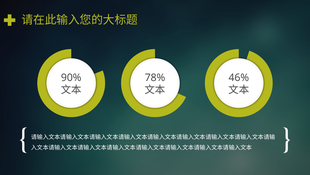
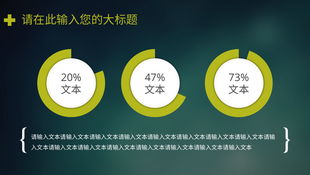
90%: 90% -> 20%
78%: 78% -> 47%
46%: 46% -> 73%
